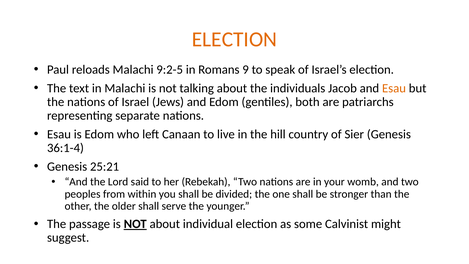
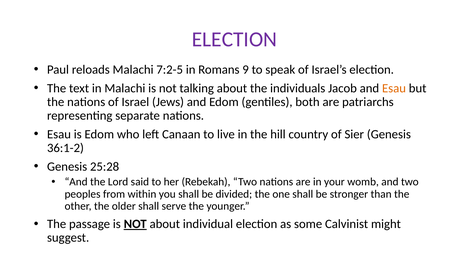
ELECTION at (234, 39) colour: orange -> purple
9:2-5: 9:2-5 -> 7:2-5
36:1-4: 36:1-4 -> 36:1-2
25:21: 25:21 -> 25:28
